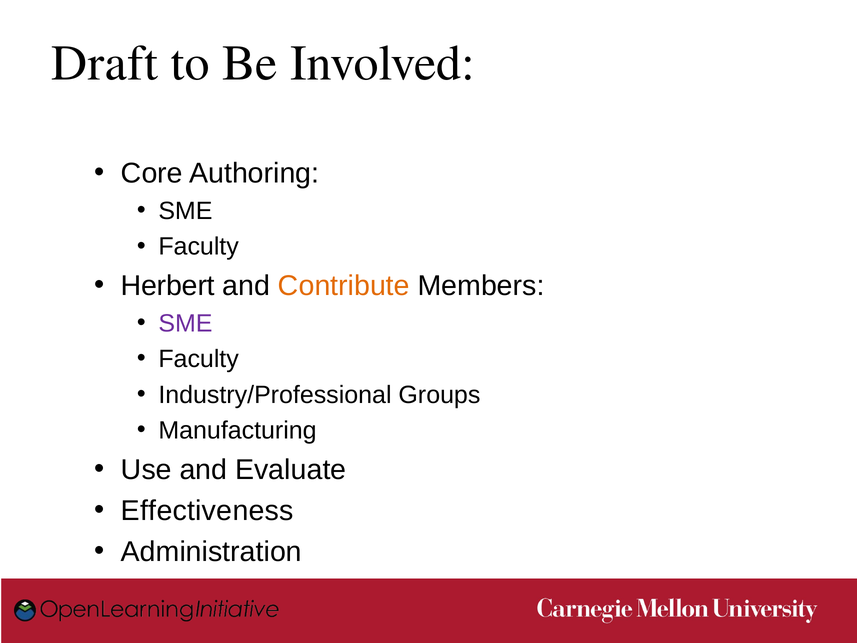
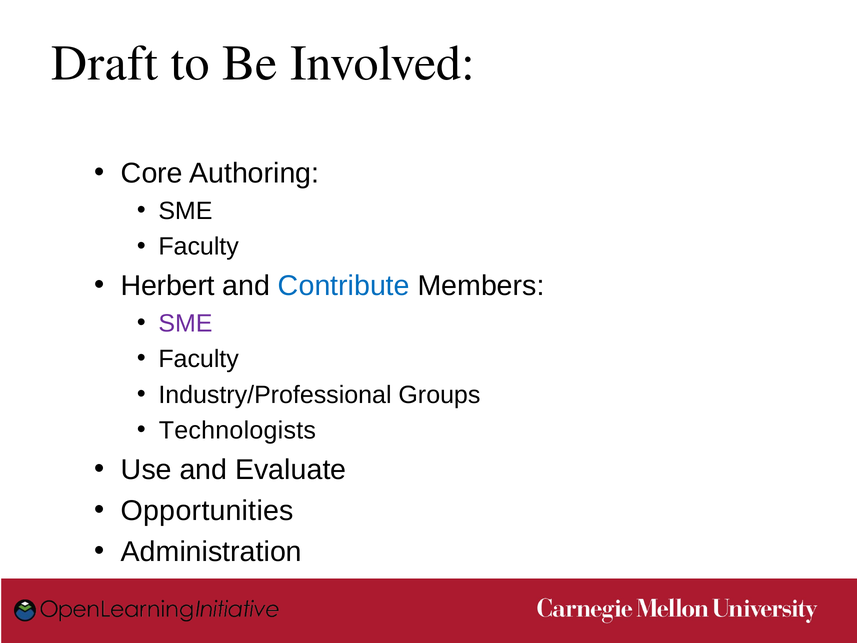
Contribute colour: orange -> blue
Manufacturing: Manufacturing -> Technologists
Effectiveness: Effectiveness -> Opportunities
